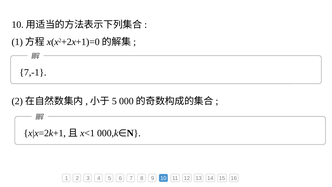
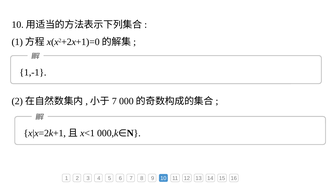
7,-1: 7,-1 -> 1,-1
5 at (114, 101): 5 -> 7
